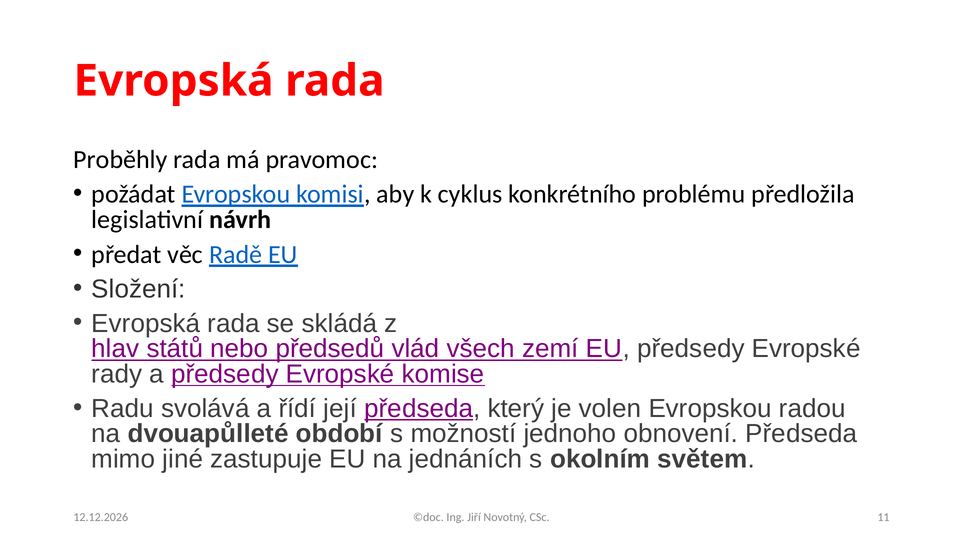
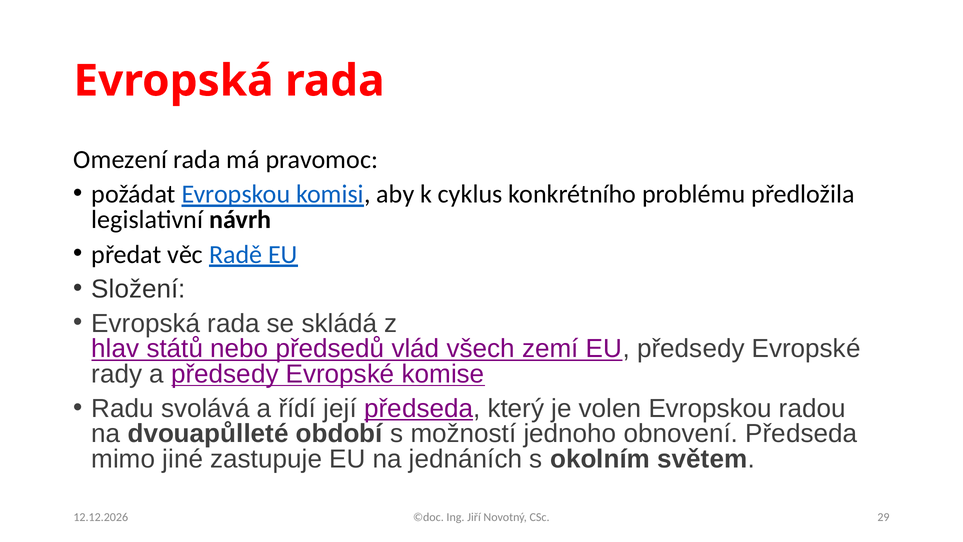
Proběhly: Proběhly -> Omezení
11: 11 -> 29
